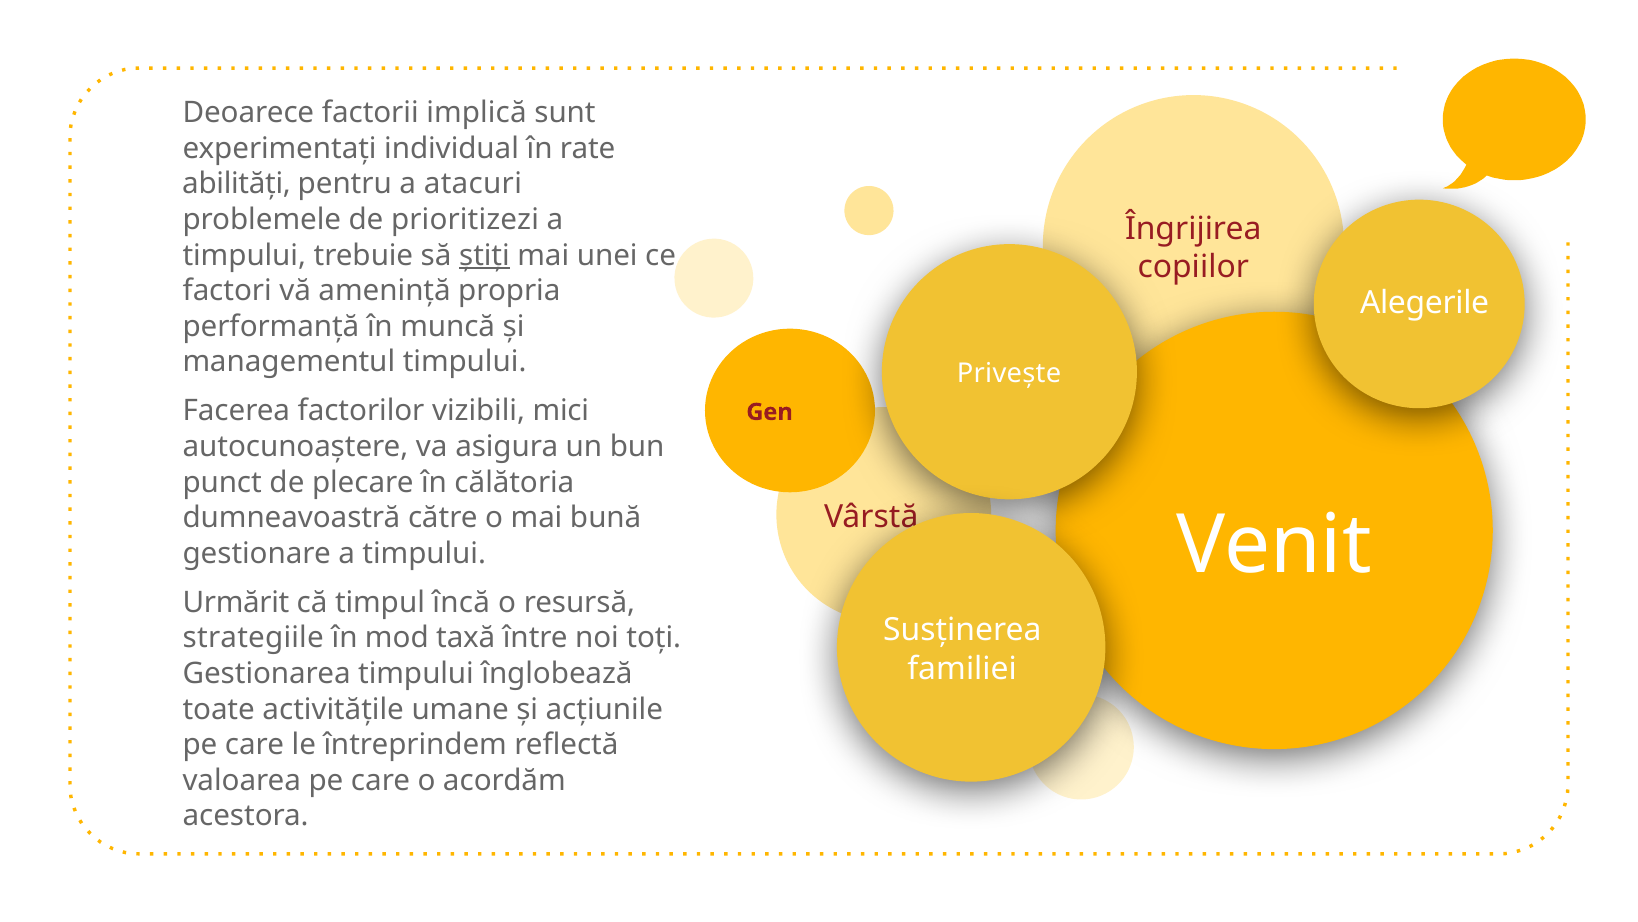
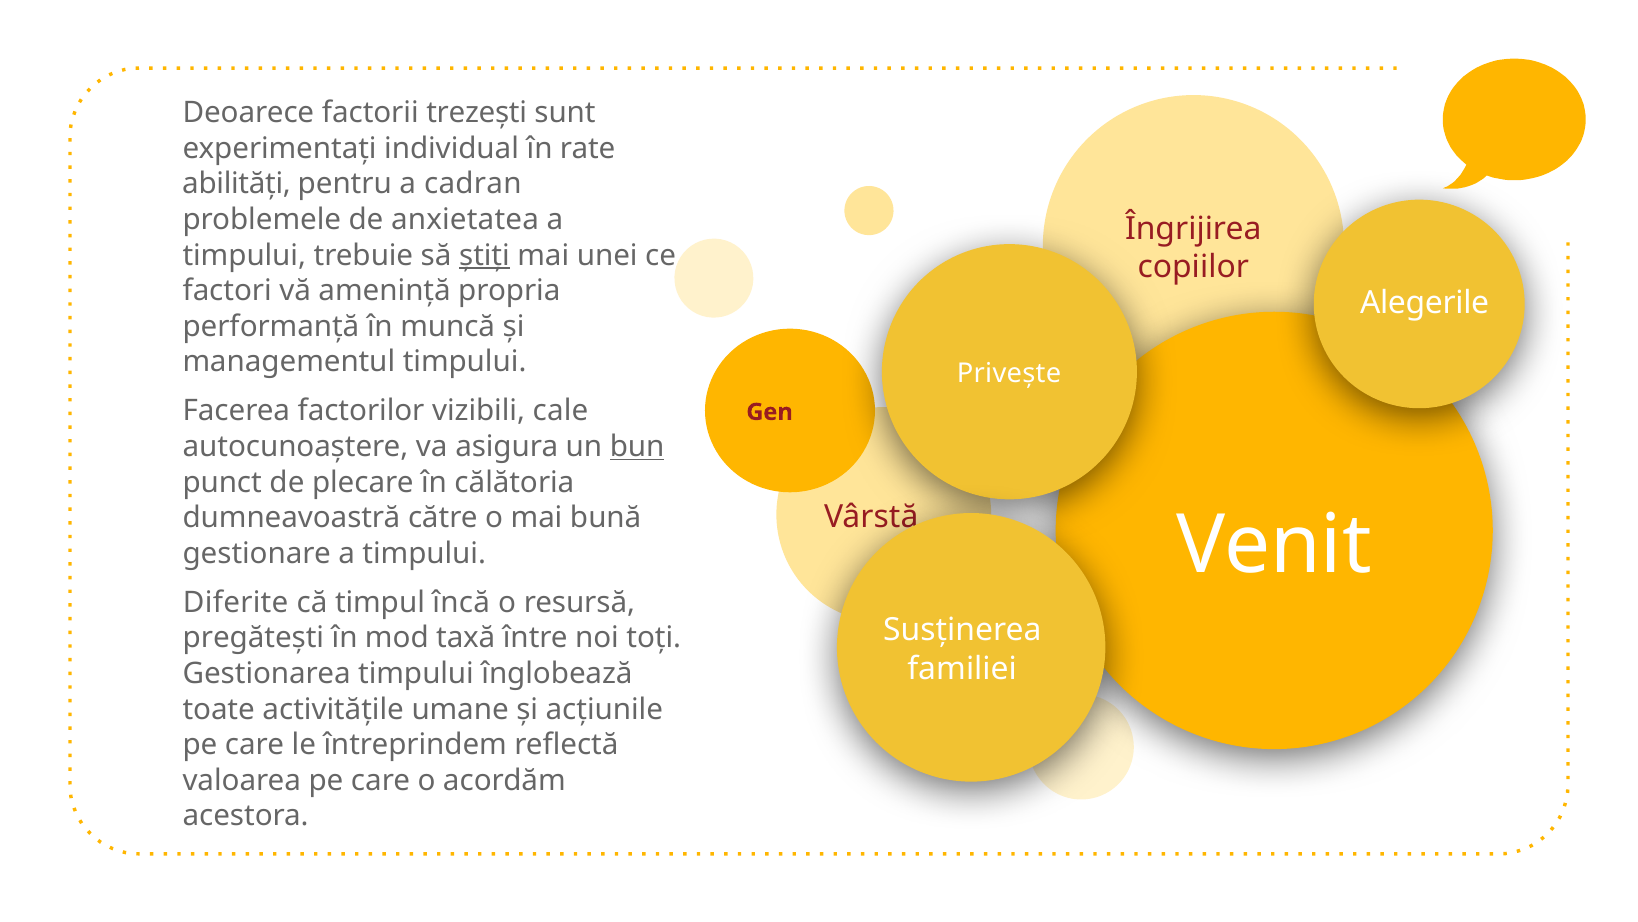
implică: implică -> trezești
atacuri: atacuri -> cadran
prioritizezi: prioritizezi -> anxietatea
mici: mici -> cale
bun underline: none -> present
Urmărit: Urmărit -> Diferite
strategiile: strategiile -> pregătești
